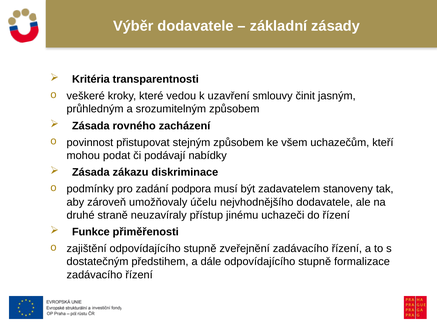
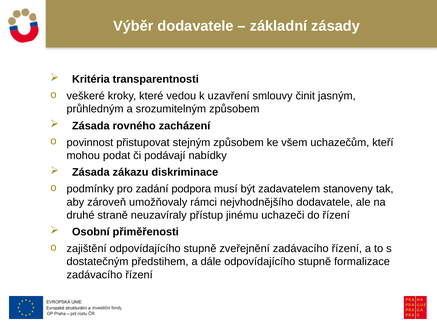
účelu: účelu -> rámci
Funkce: Funkce -> Osobní
